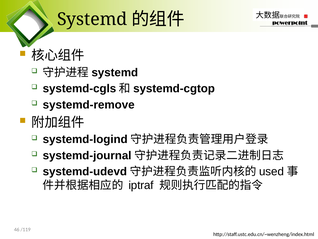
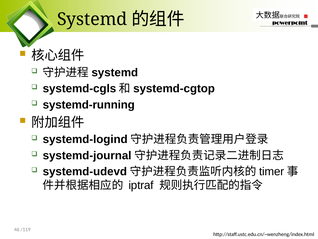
systemd-remove: systemd-remove -> systemd-running
used: used -> timer
